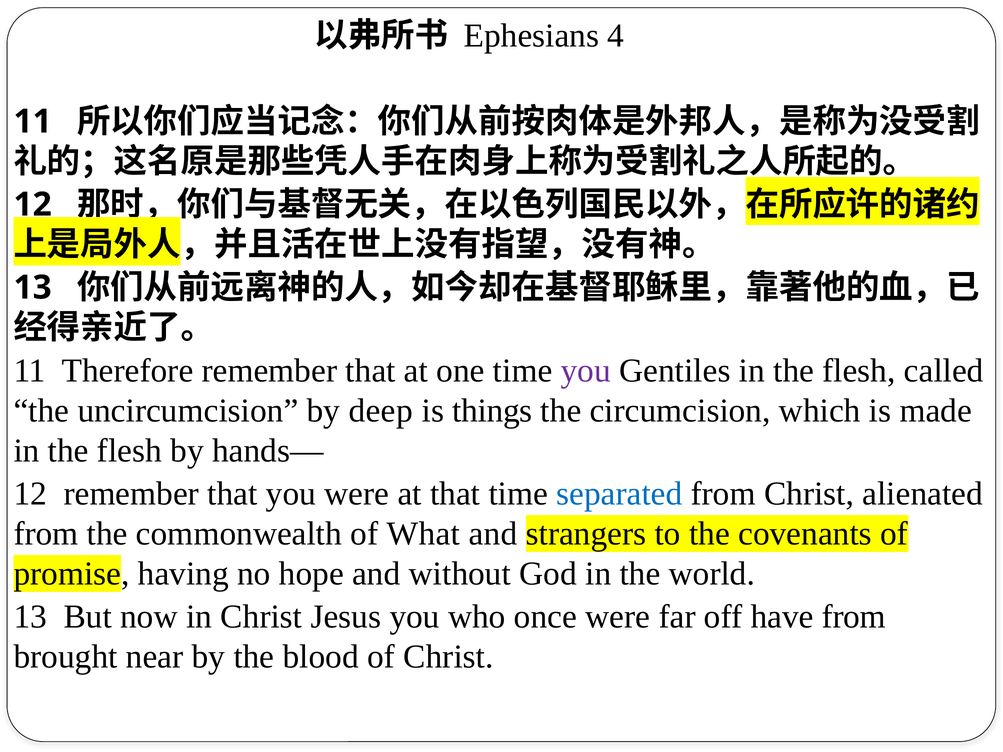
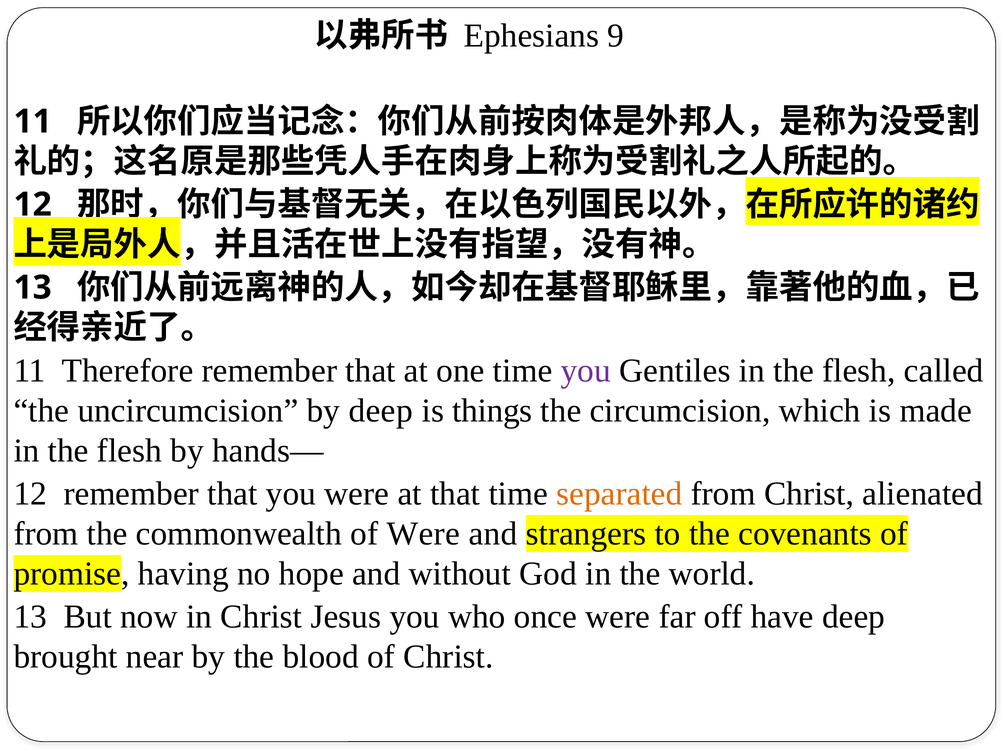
4: 4 -> 9
separated colour: blue -> orange
of What: What -> Were
have from: from -> deep
